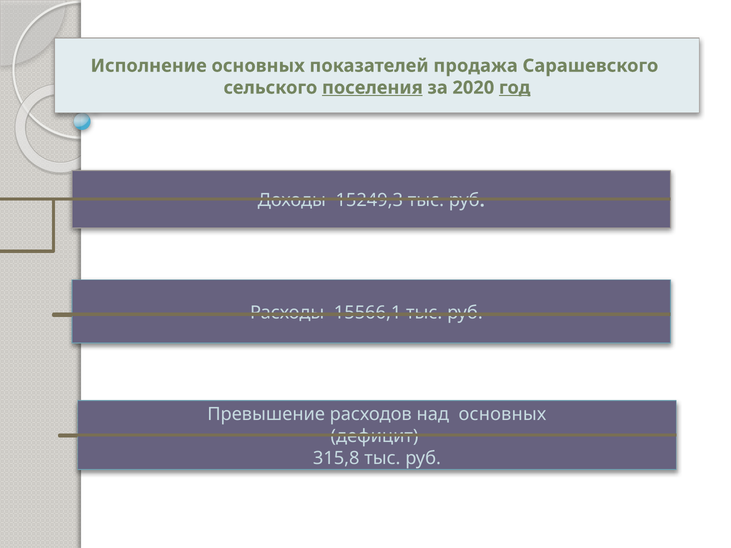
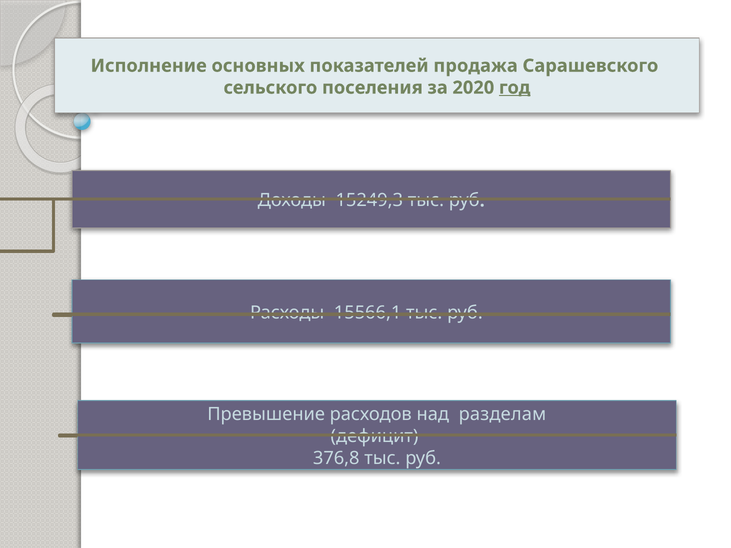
поселения underline: present -> none
над основных: основных -> разделам
315,8: 315,8 -> 376,8
